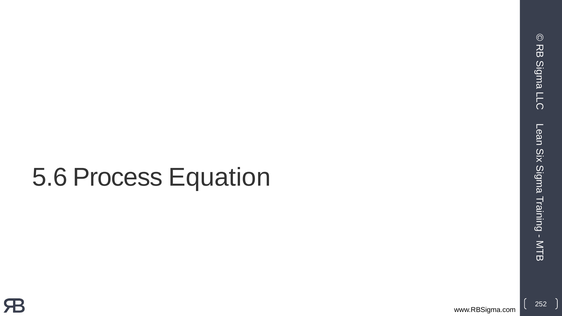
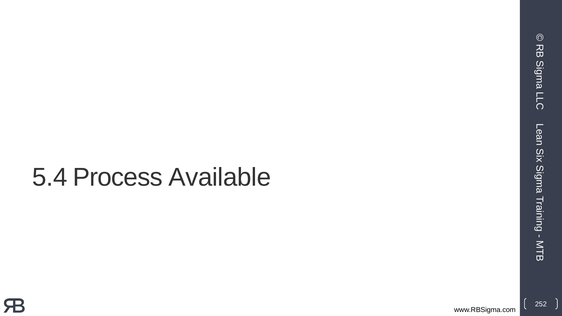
5.6: 5.6 -> 5.4
Equation: Equation -> Available
